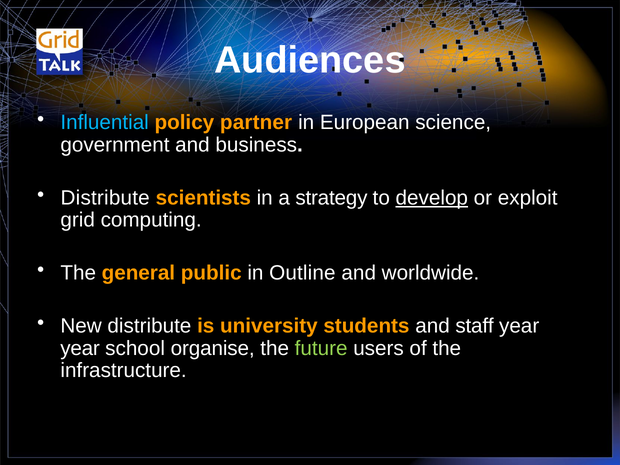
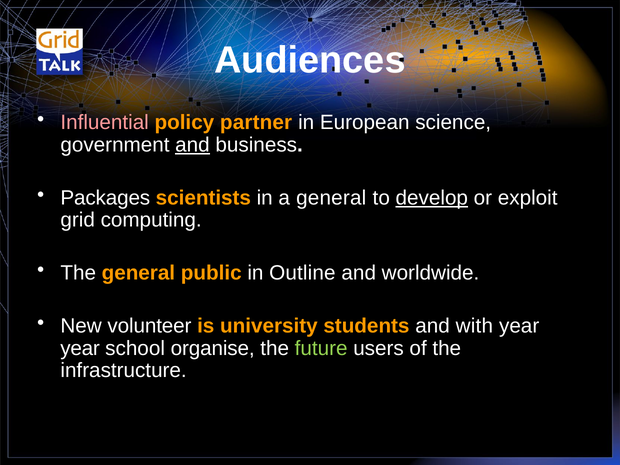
Influential colour: light blue -> pink
and at (192, 145) underline: none -> present
Distribute at (105, 198): Distribute -> Packages
a strategy: strategy -> general
New distribute: distribute -> volunteer
staff: staff -> with
